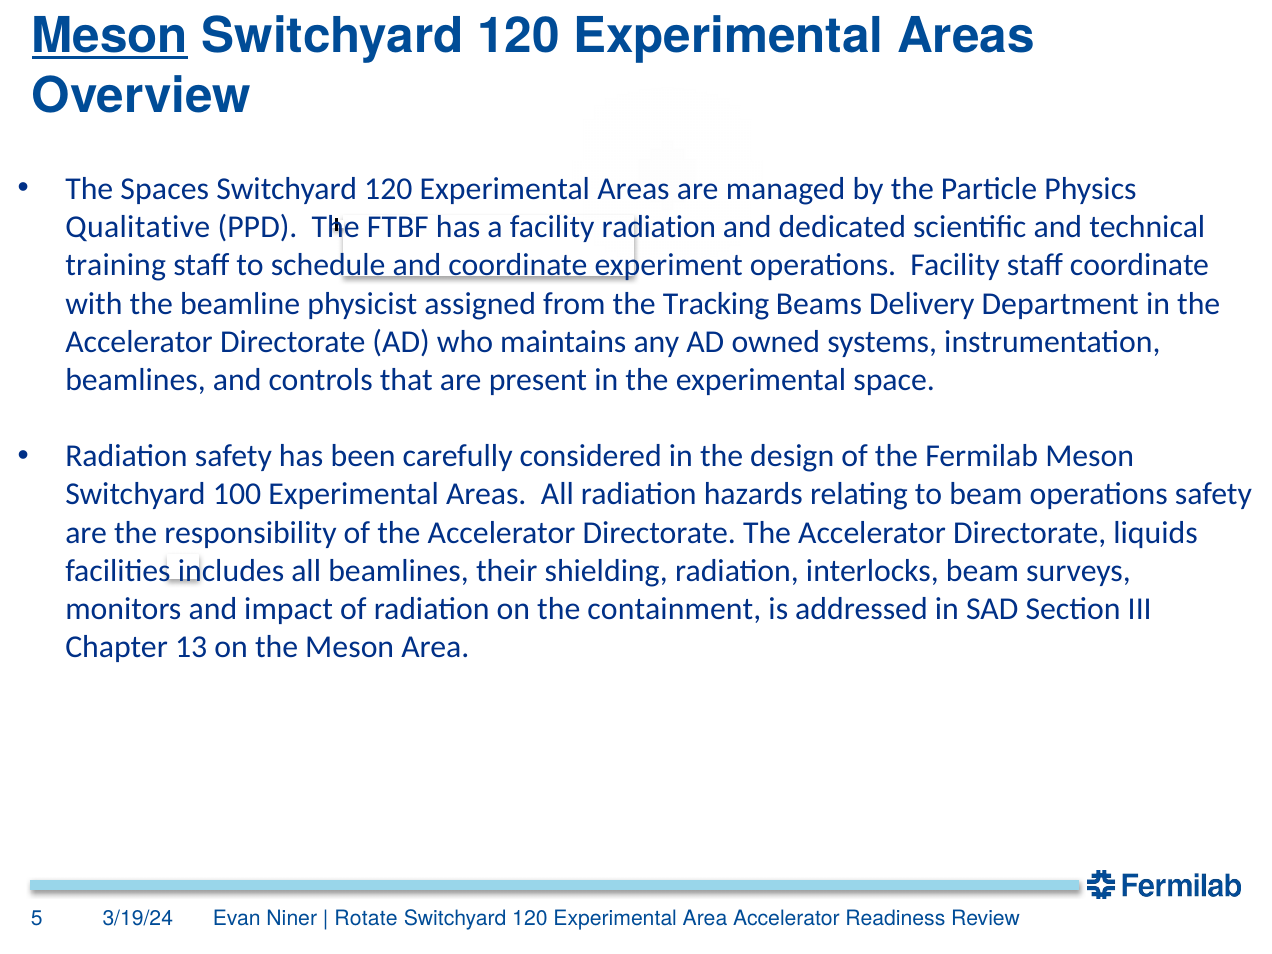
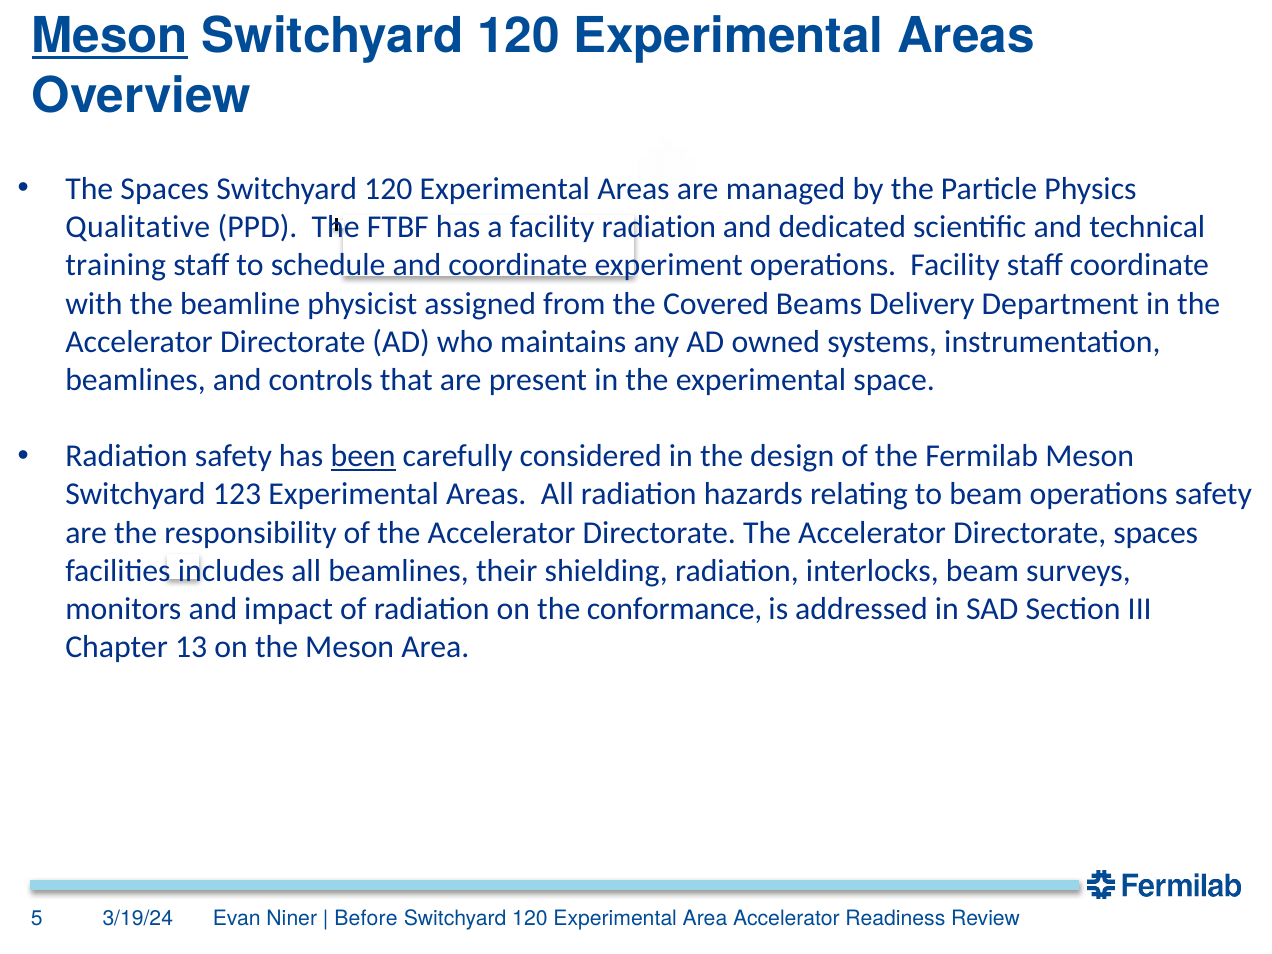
Tracking: Tracking -> Covered
been underline: none -> present
100: 100 -> 123
Directorate liquids: liquids -> spaces
containment: containment -> conformance
Rotate: Rotate -> Before
